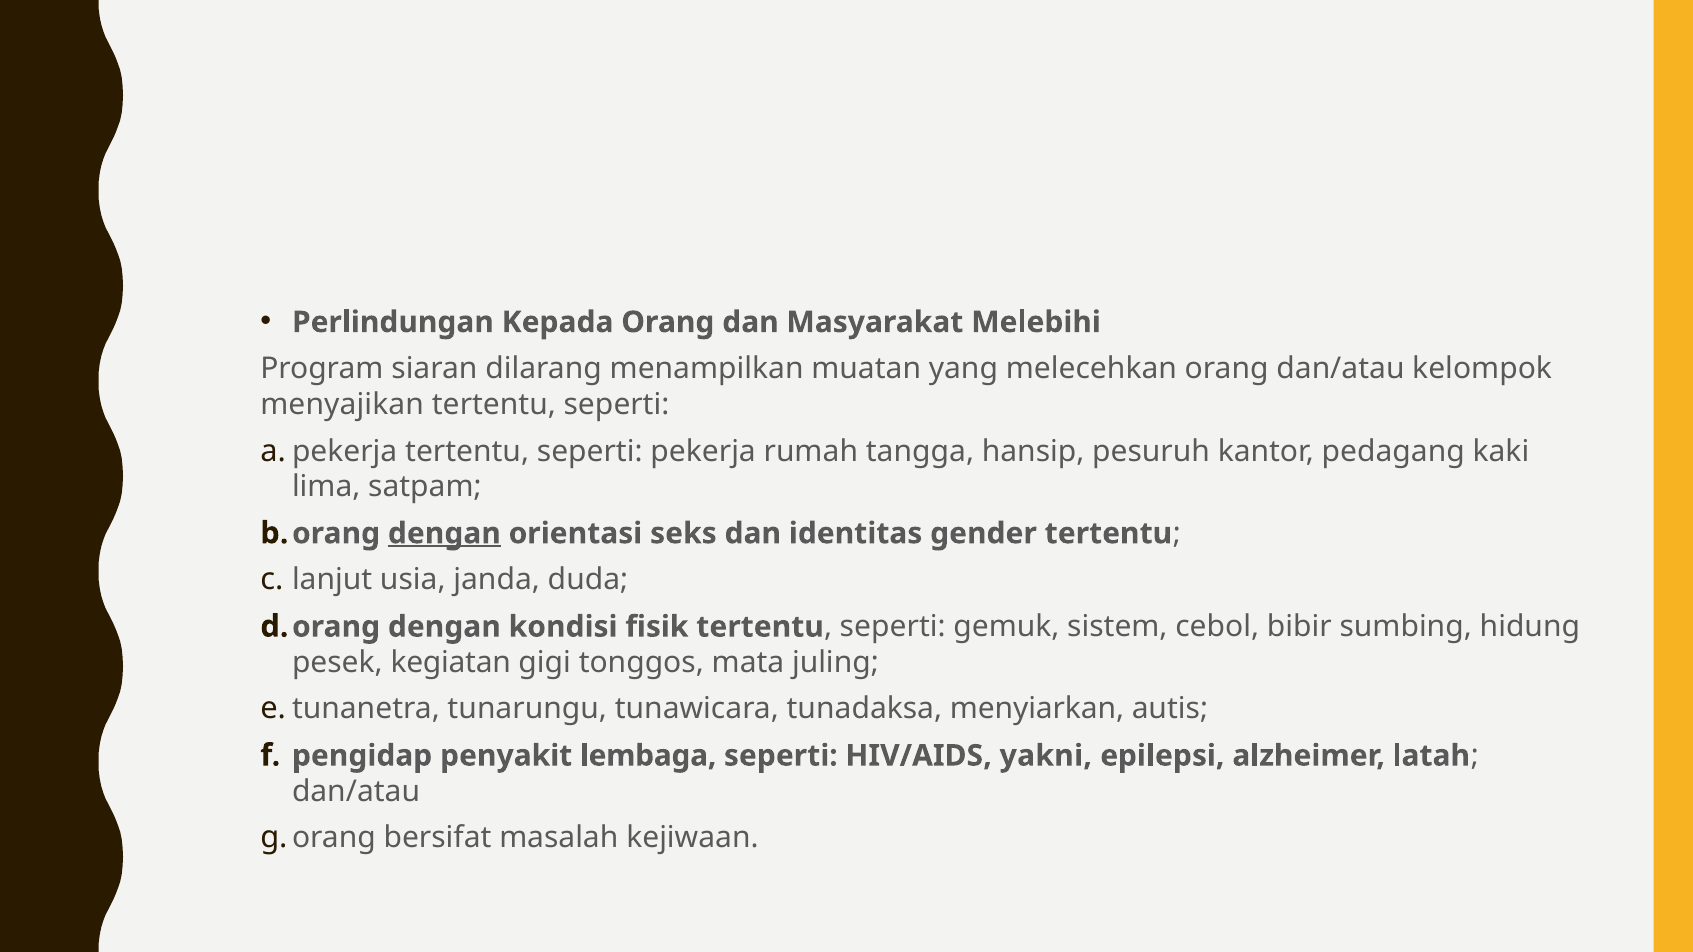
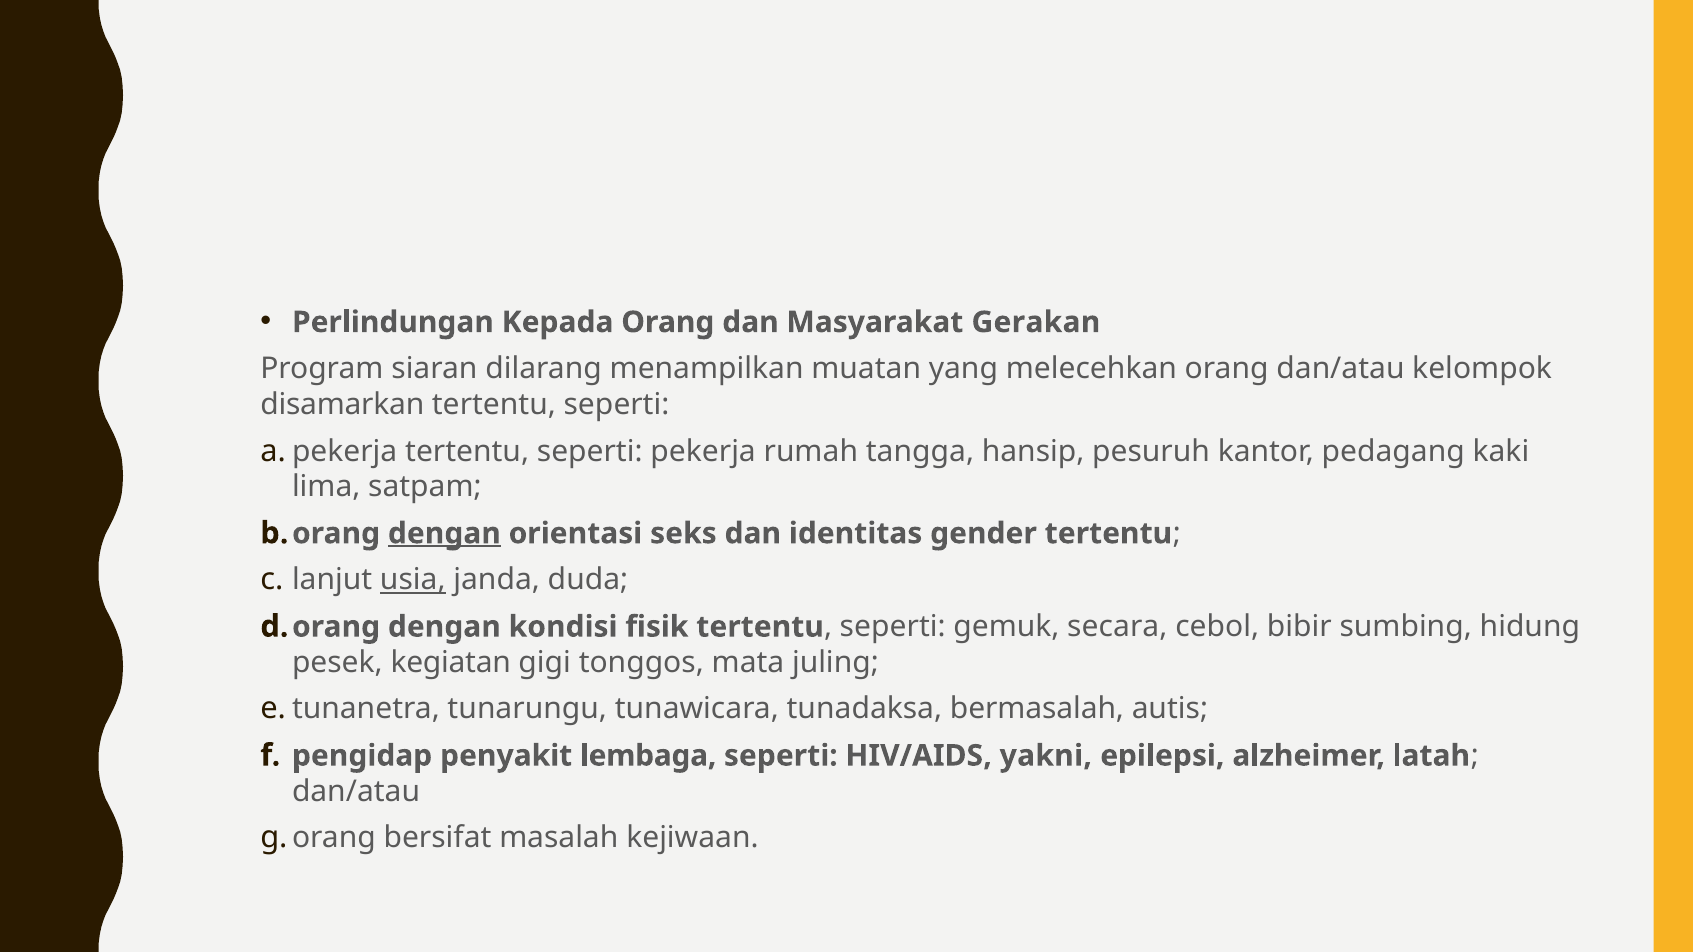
Melebihi: Melebihi -> Gerakan
menyajikan: menyajikan -> disamarkan
usia underline: none -> present
sistem: sistem -> secara
menyiarkan: menyiarkan -> bermasalah
